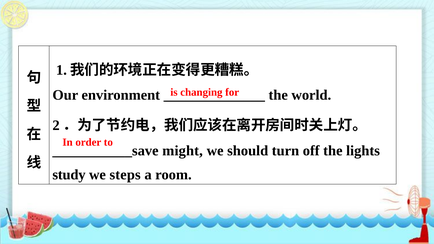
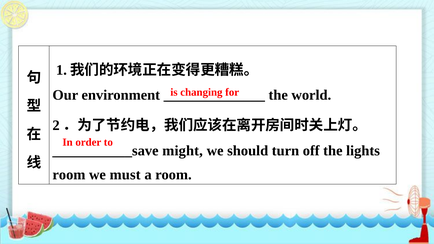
study at (69, 175): study -> room
steps: steps -> must
